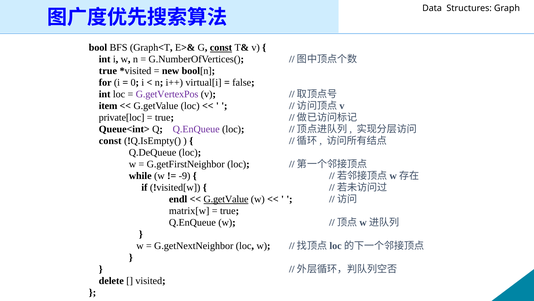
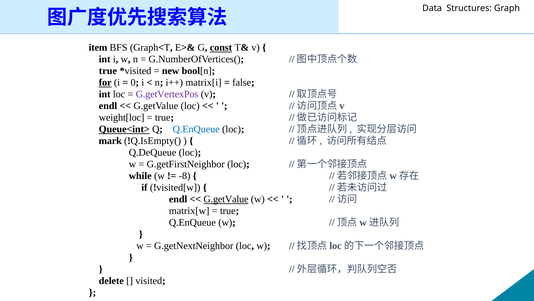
bool: bool -> item
for underline: none -> present
virtual[i: virtual[i -> matrix[i
item at (108, 106): item -> endl
private[loc: private[loc -> weight[loc
Queue<int> underline: none -> present
Q.EnQueue at (196, 129) colour: purple -> blue
const at (110, 141): const -> mark
-9: -9 -> -8
